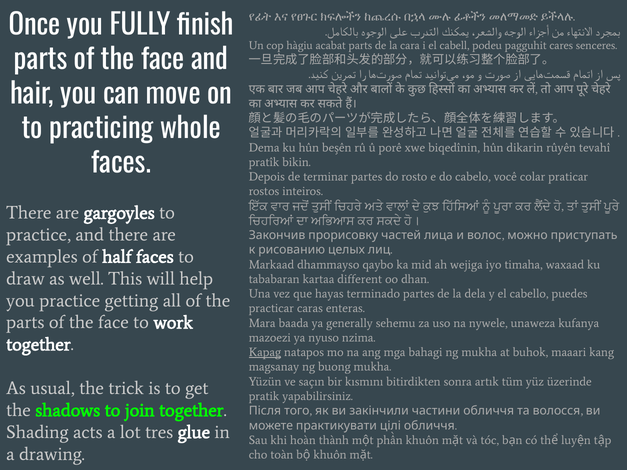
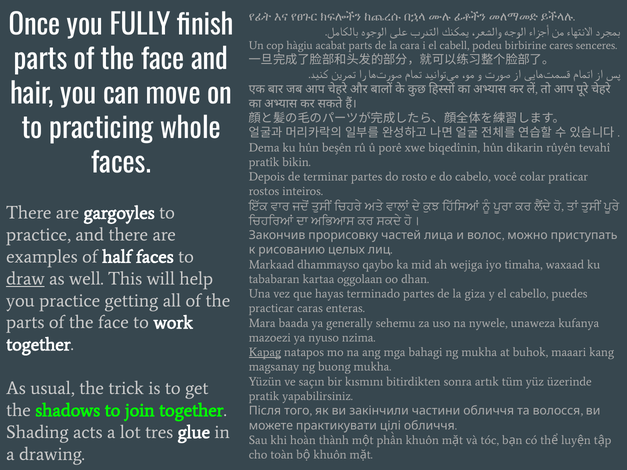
pagguhit: pagguhit -> birbirine
draw underline: none -> present
different: different -> oggolaan
dela: dela -> giza
